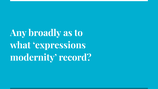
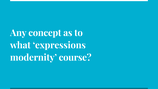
broadly: broadly -> concept
record: record -> course
